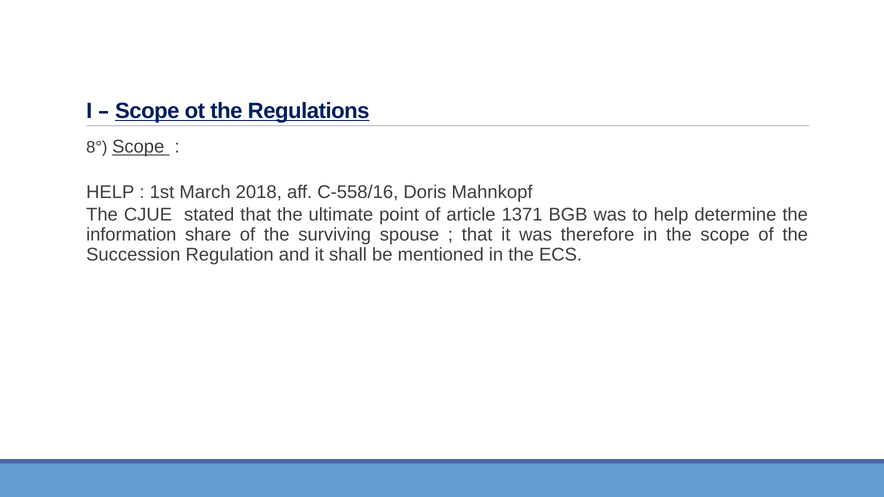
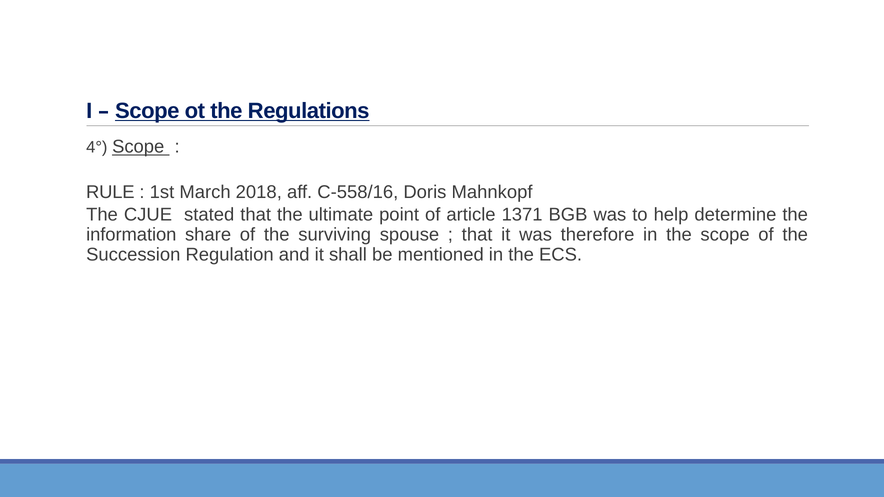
8°: 8° -> 4°
HELP at (110, 192): HELP -> RULE
